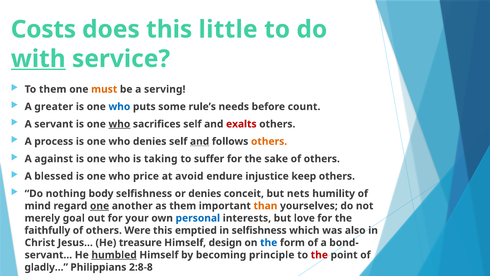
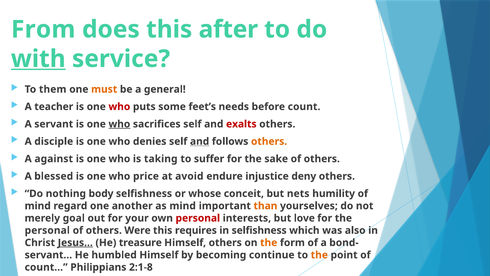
Costs: Costs -> From
little: little -> after
serving: serving -> general
greater: greater -> teacher
who at (119, 107) colour: blue -> red
rule’s: rule’s -> feet’s
process: process -> disciple
keep: keep -> deny
or denies: denies -> whose
one at (100, 206) underline: present -> none
as them: them -> mind
personal at (198, 218) colour: blue -> red
faithfully at (47, 230): faithfully -> personal
emptied: emptied -> requires
Jesus… underline: none -> present
Himself design: design -> others
the at (269, 242) colour: blue -> orange
humbled underline: present -> none
principle: principle -> continue
the at (319, 255) colour: red -> orange
gladly…: gladly… -> count…
2:8-8: 2:8-8 -> 2:1-8
